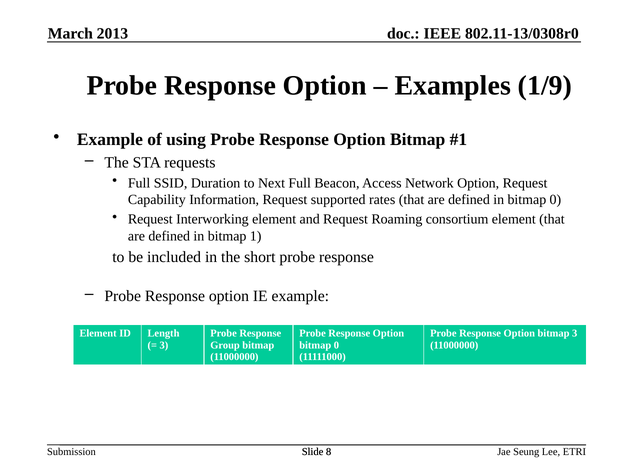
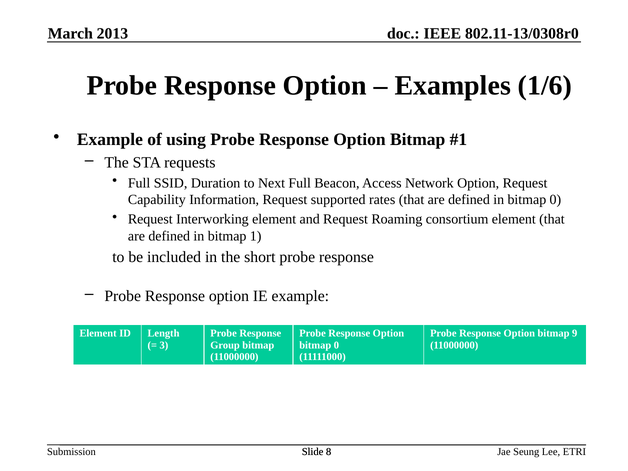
1/9: 1/9 -> 1/6
bitmap 3: 3 -> 9
